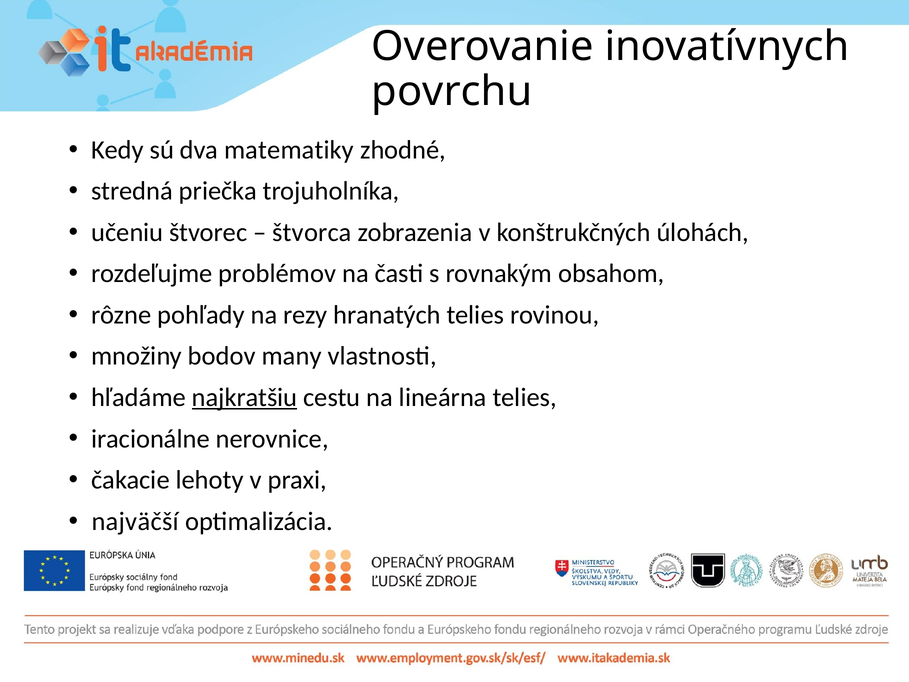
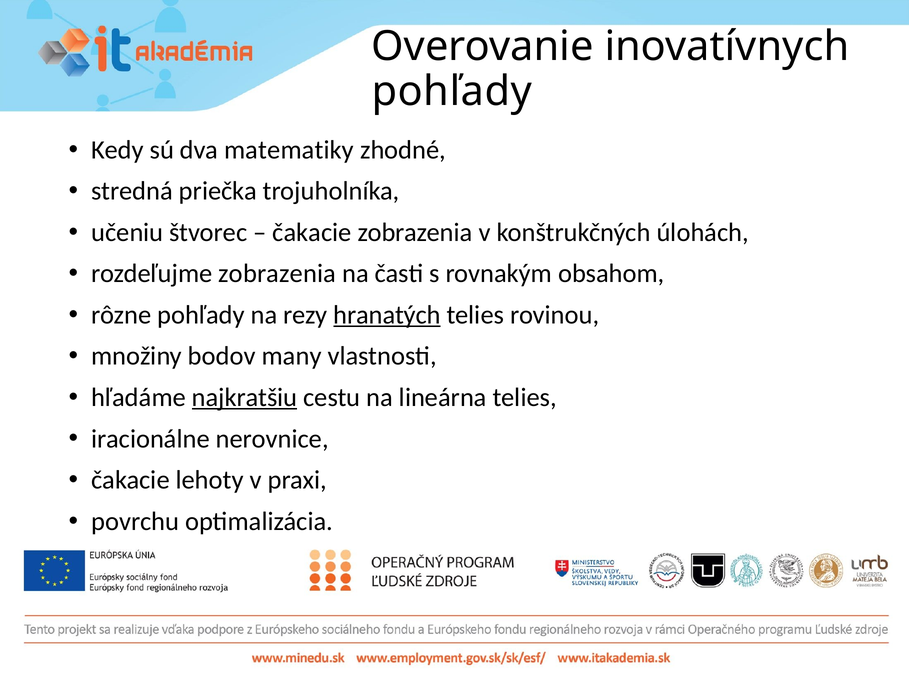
povrchu at (452, 92): povrchu -> pohľady
štvorca at (312, 232): štvorca -> čakacie
rozdeľujme problémov: problémov -> zobrazenia
hranatých underline: none -> present
najväčší: najväčší -> povrchu
